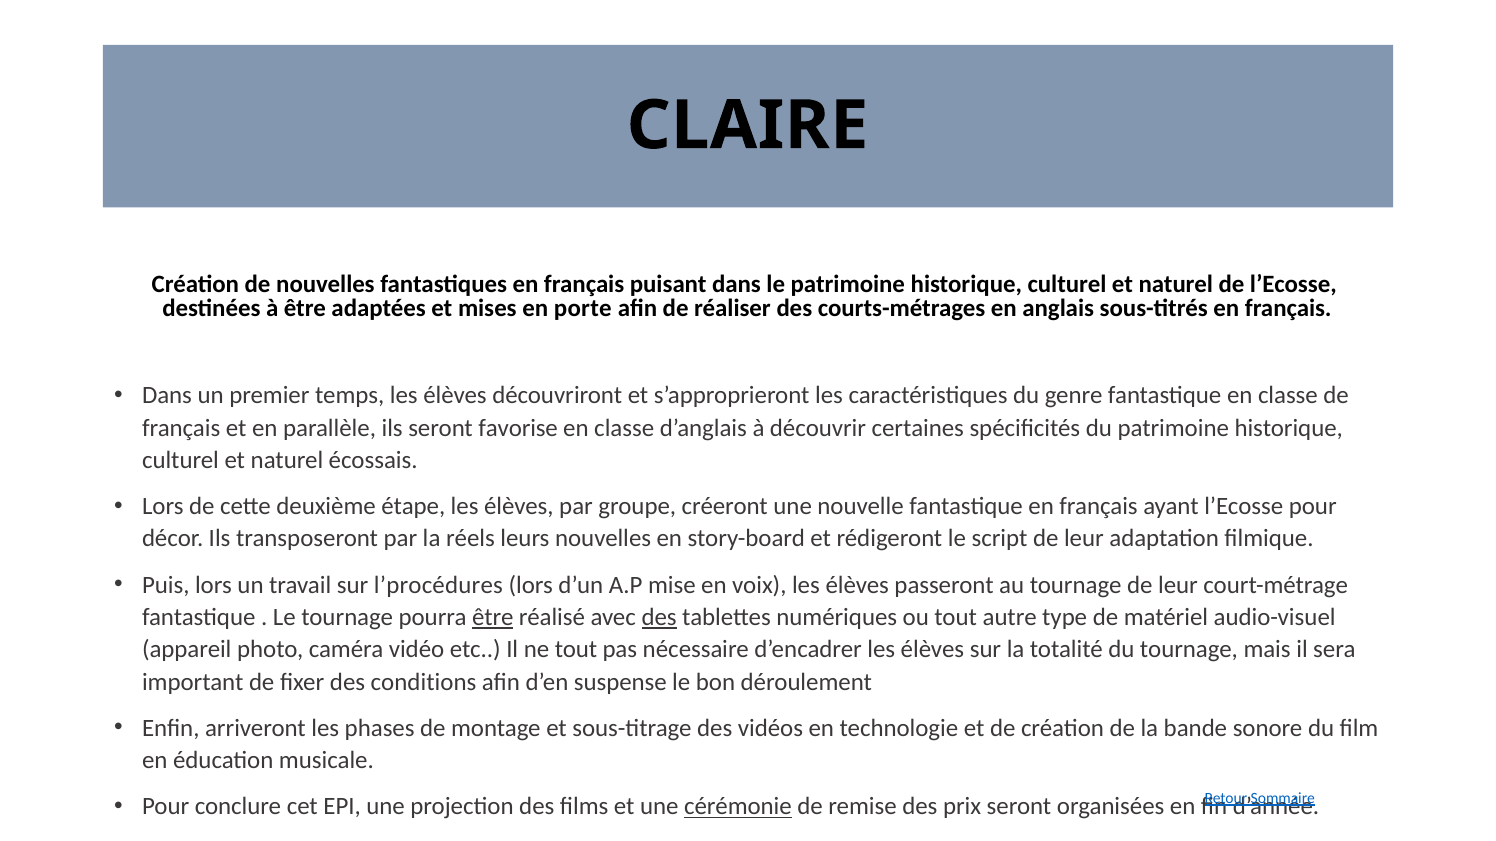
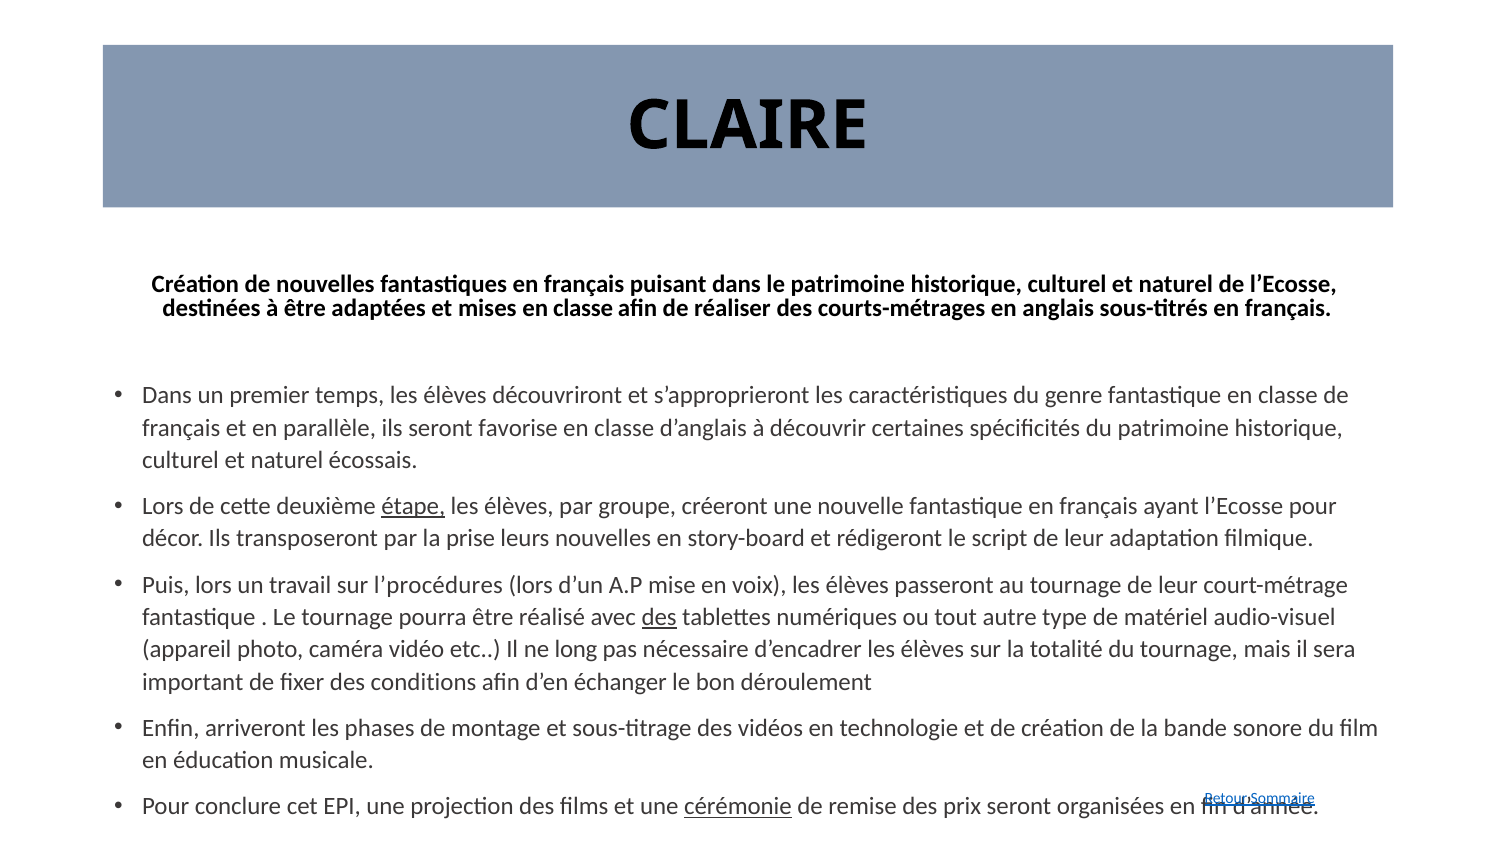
mises en porte: porte -> classe
étape underline: none -> present
réels: réels -> prise
être at (493, 618) underline: present -> none
ne tout: tout -> long
suspense: suspense -> échanger
